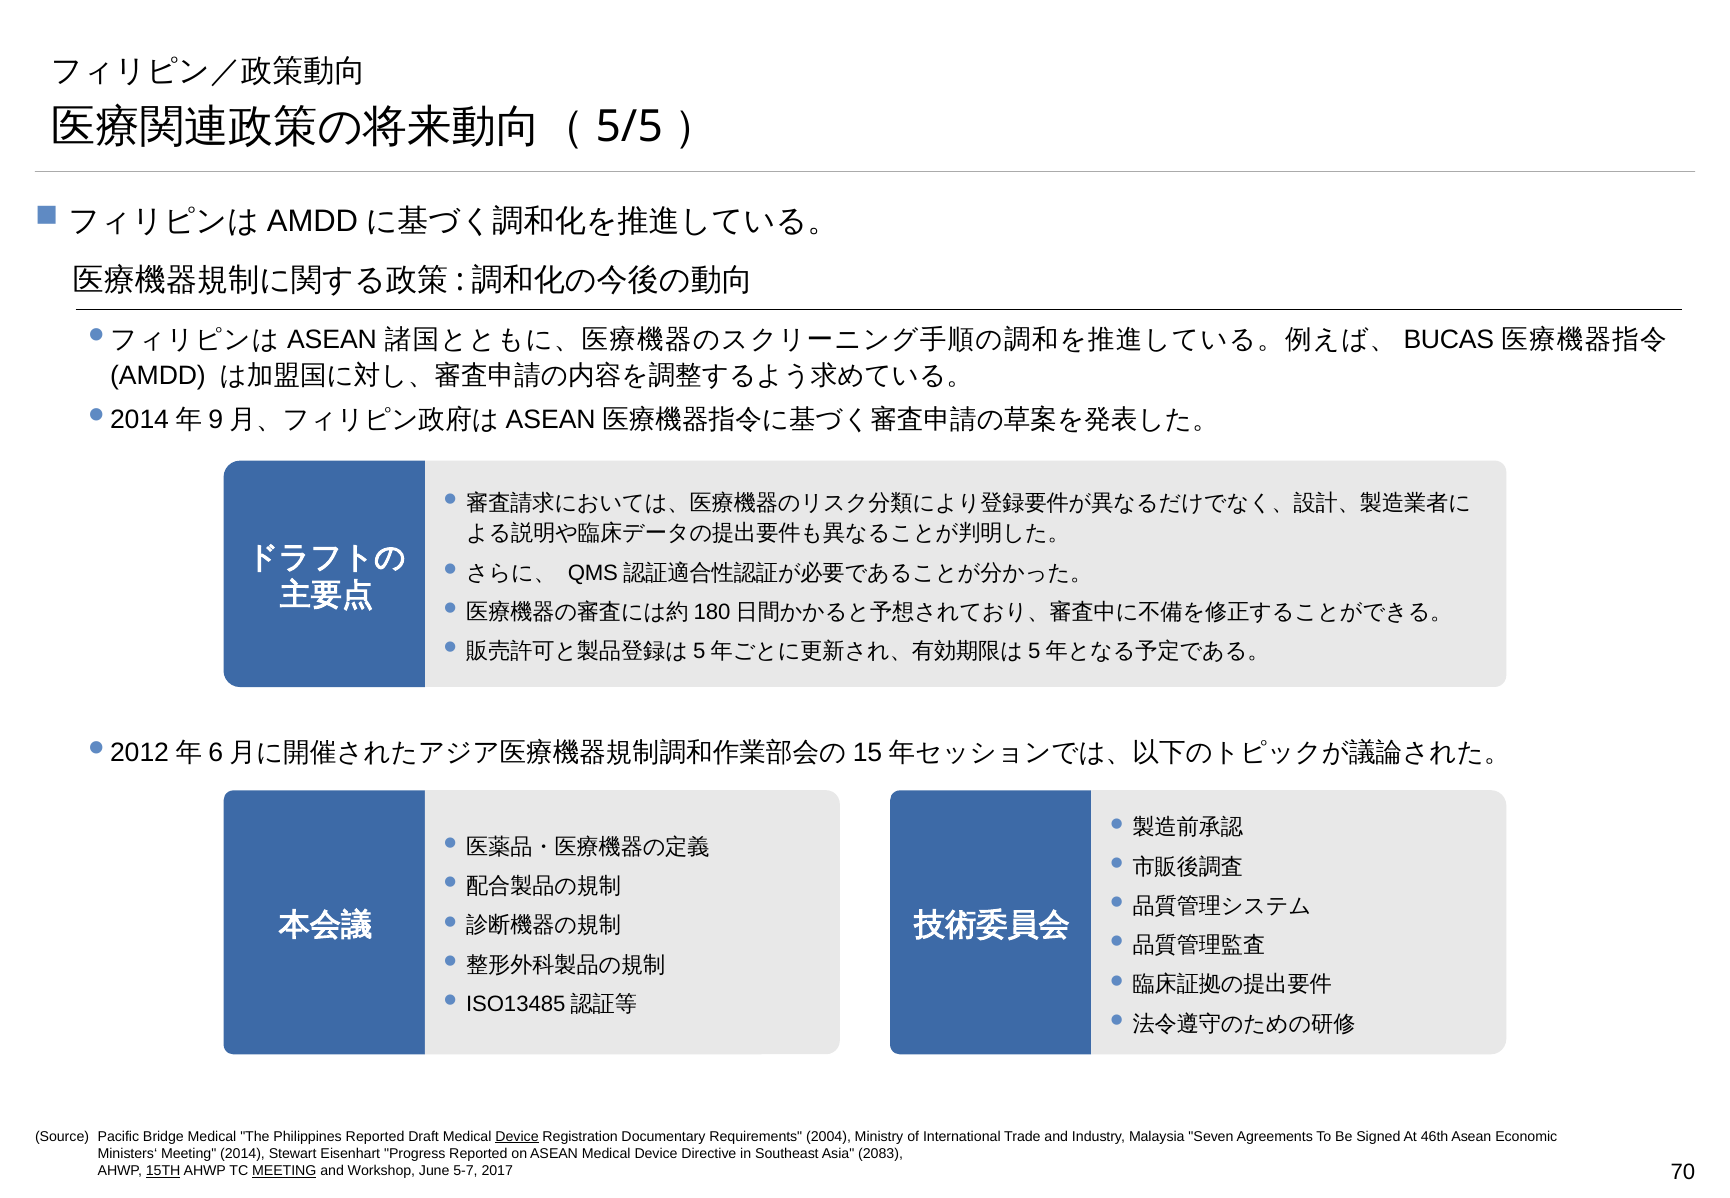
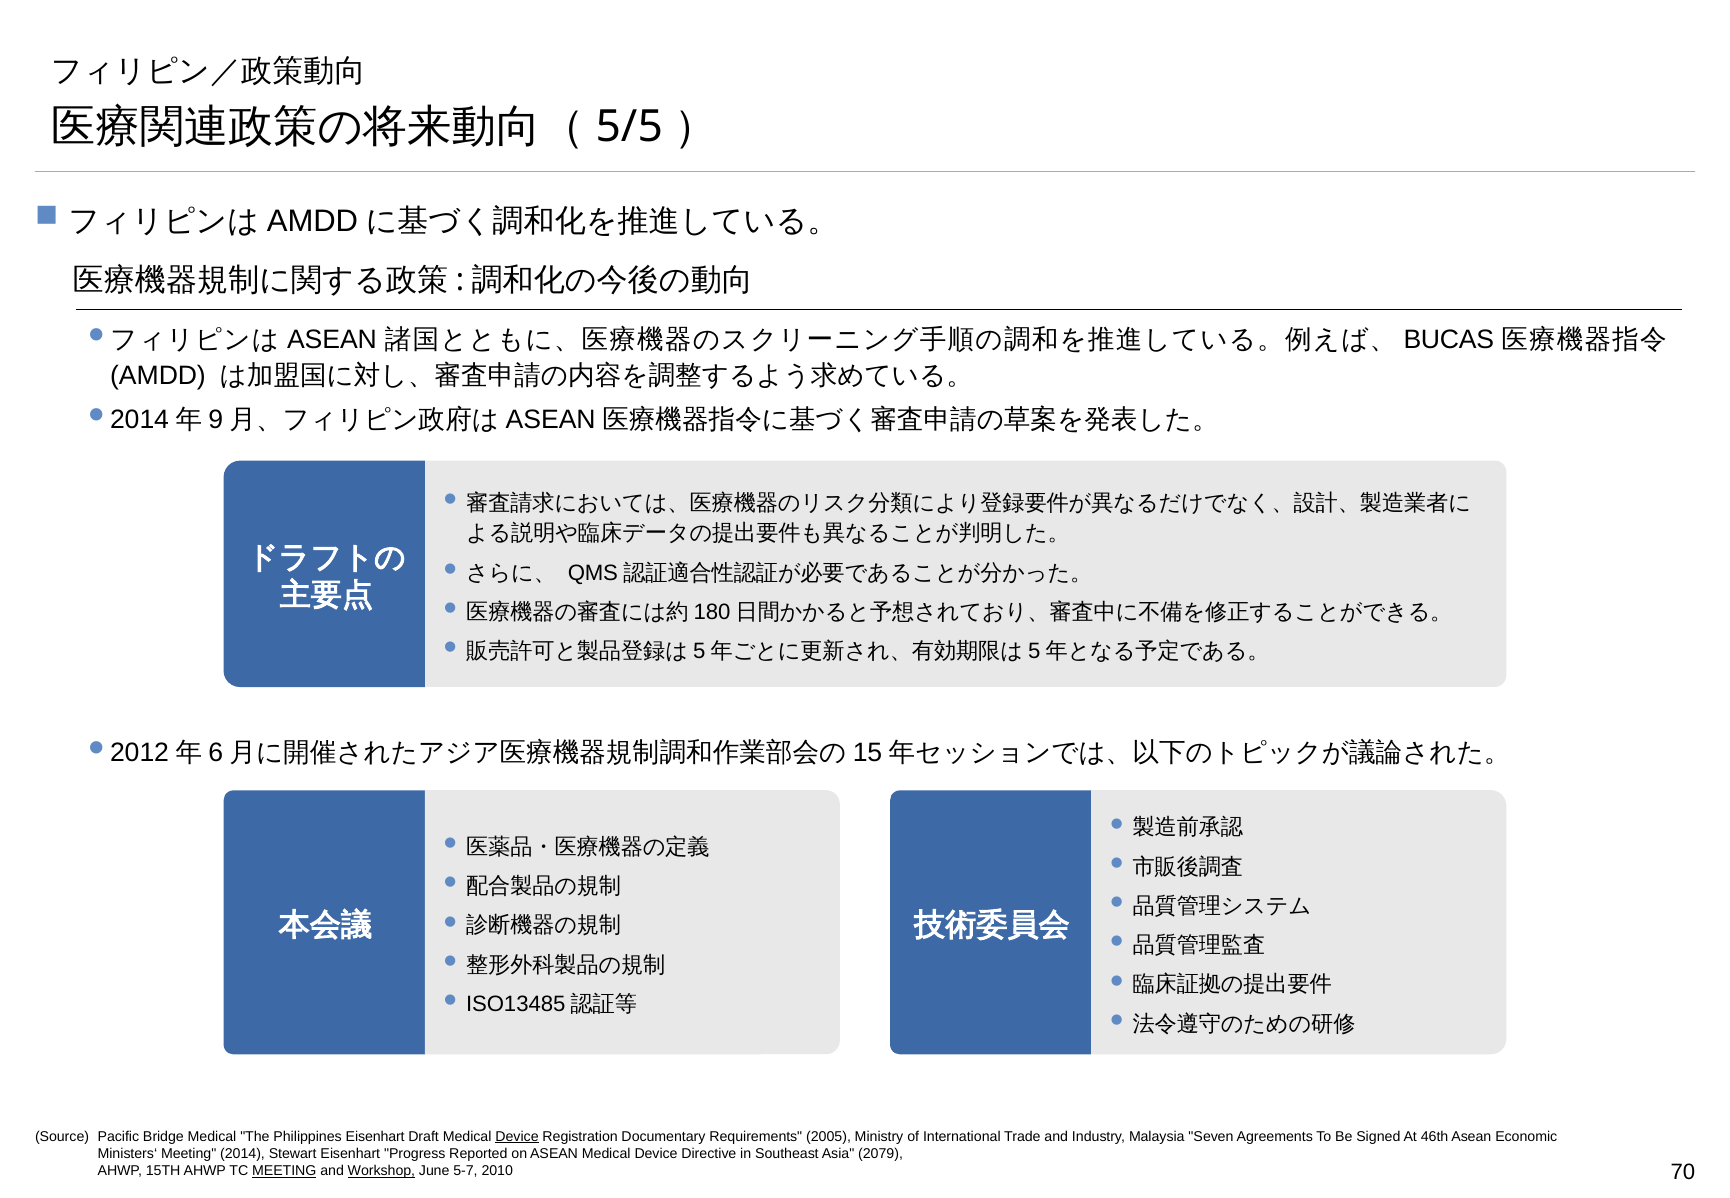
Philippines Reported: Reported -> Eisenhart
2004: 2004 -> 2005
2083: 2083 -> 2079
15TH underline: present -> none
Workshop underline: none -> present
2017: 2017 -> 2010
